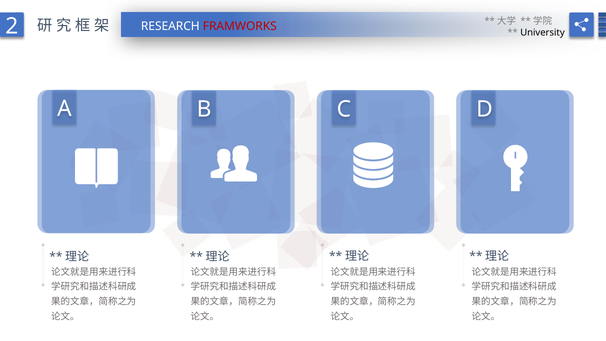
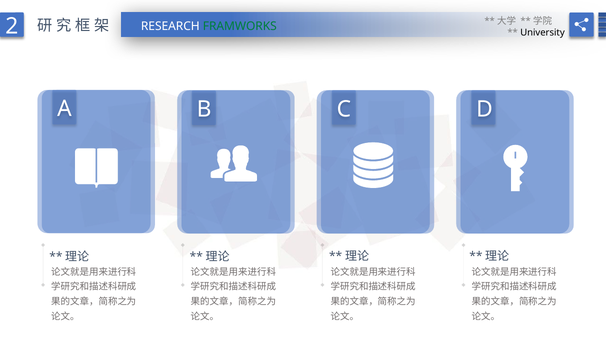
FRAMWORKS colour: red -> green
